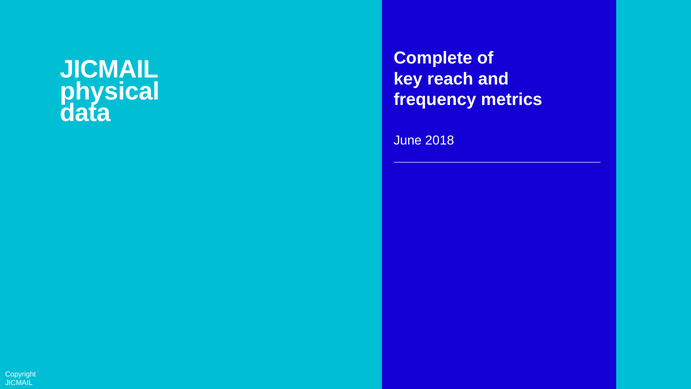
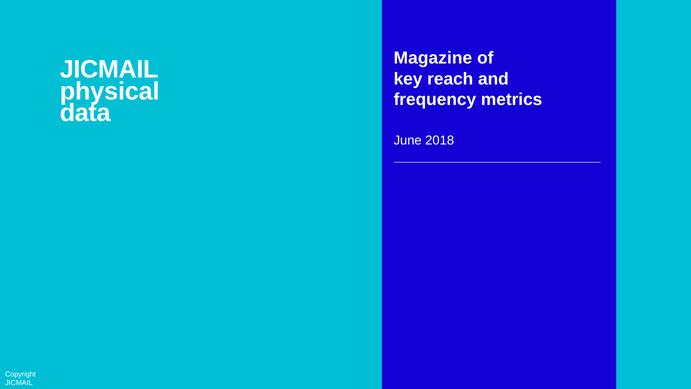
Complete: Complete -> Magazine
